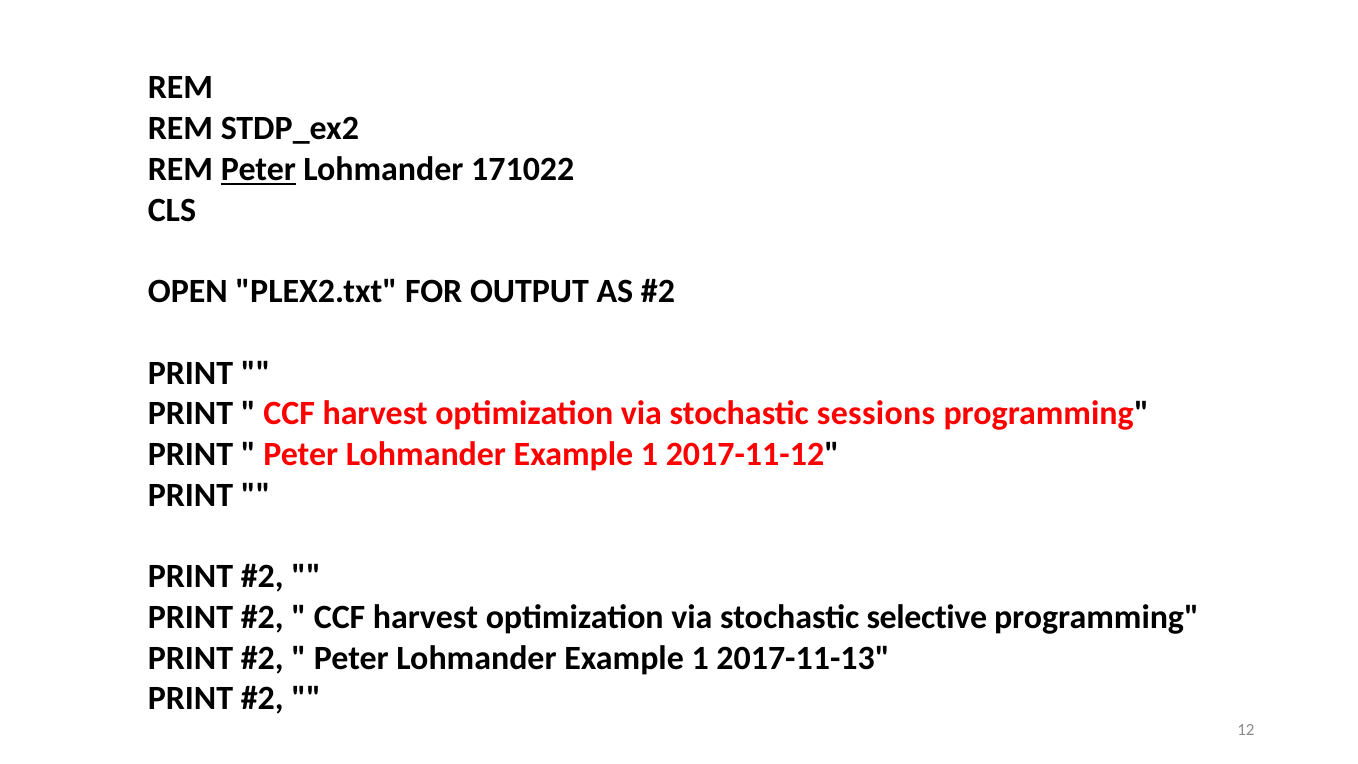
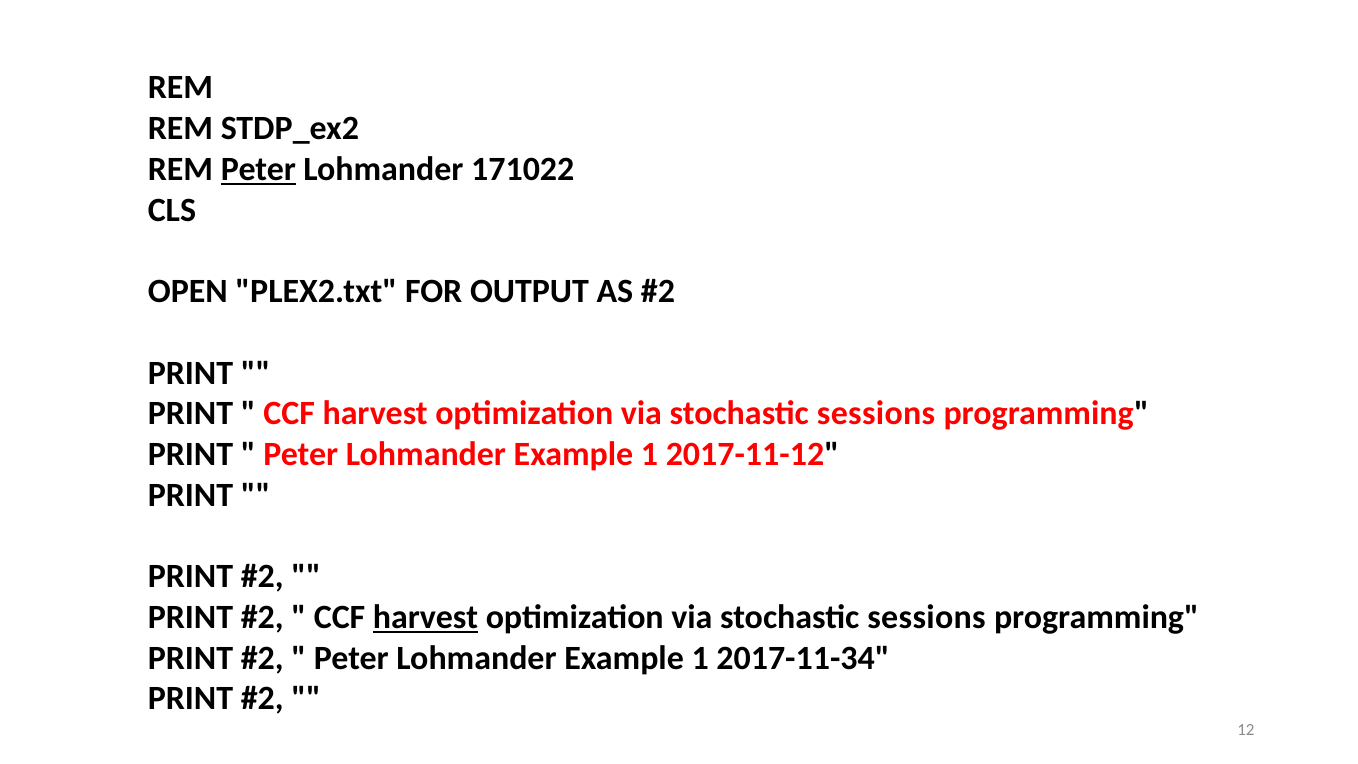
harvest at (426, 617) underline: none -> present
selective at (927, 617): selective -> sessions
2017-11-13: 2017-11-13 -> 2017-11-34
